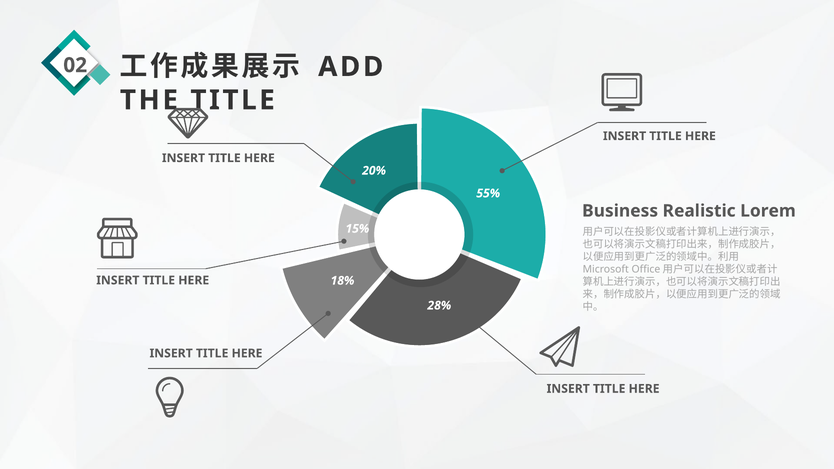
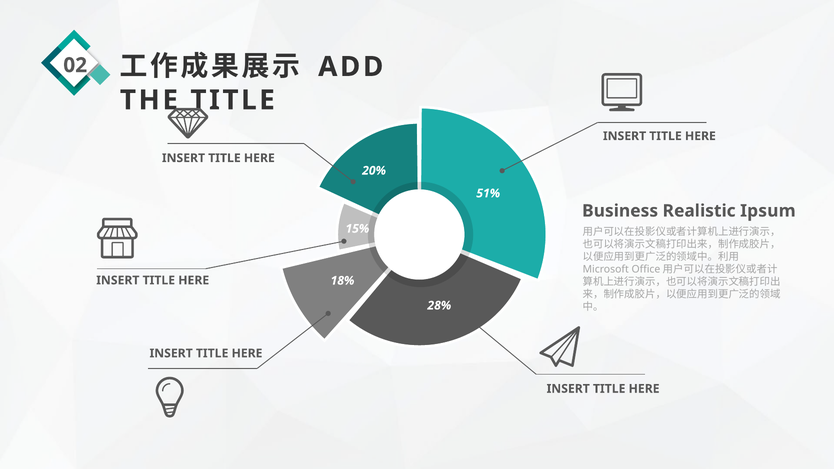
55%: 55% -> 51%
Lorem: Lorem -> Ipsum
